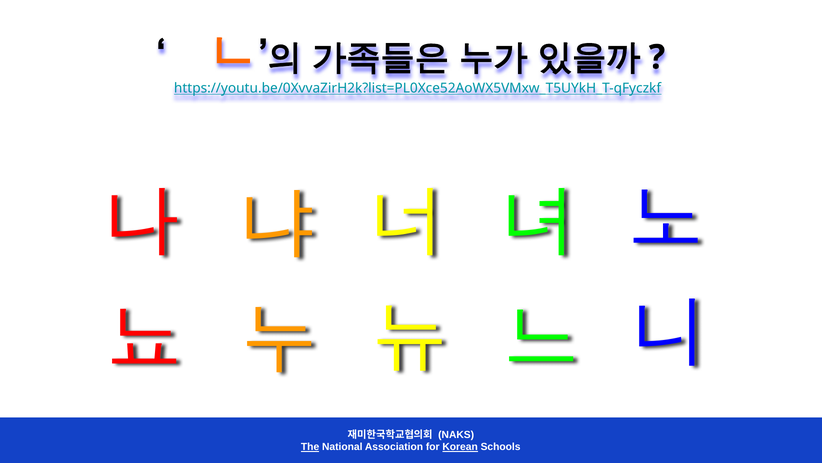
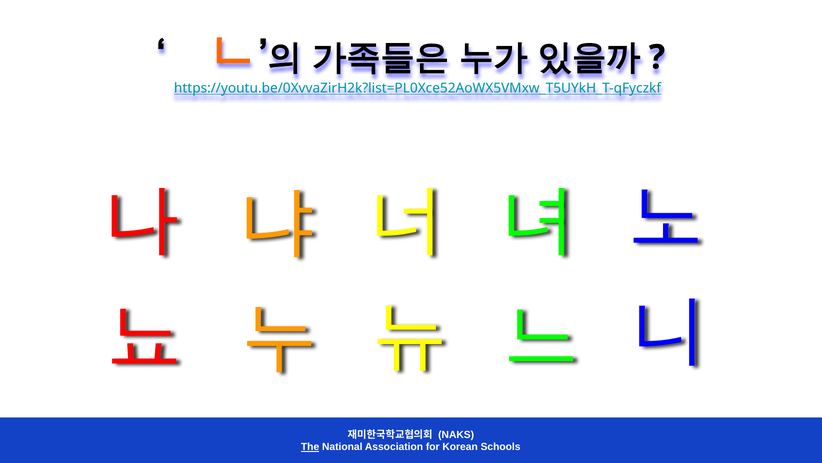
Korean underline: present -> none
